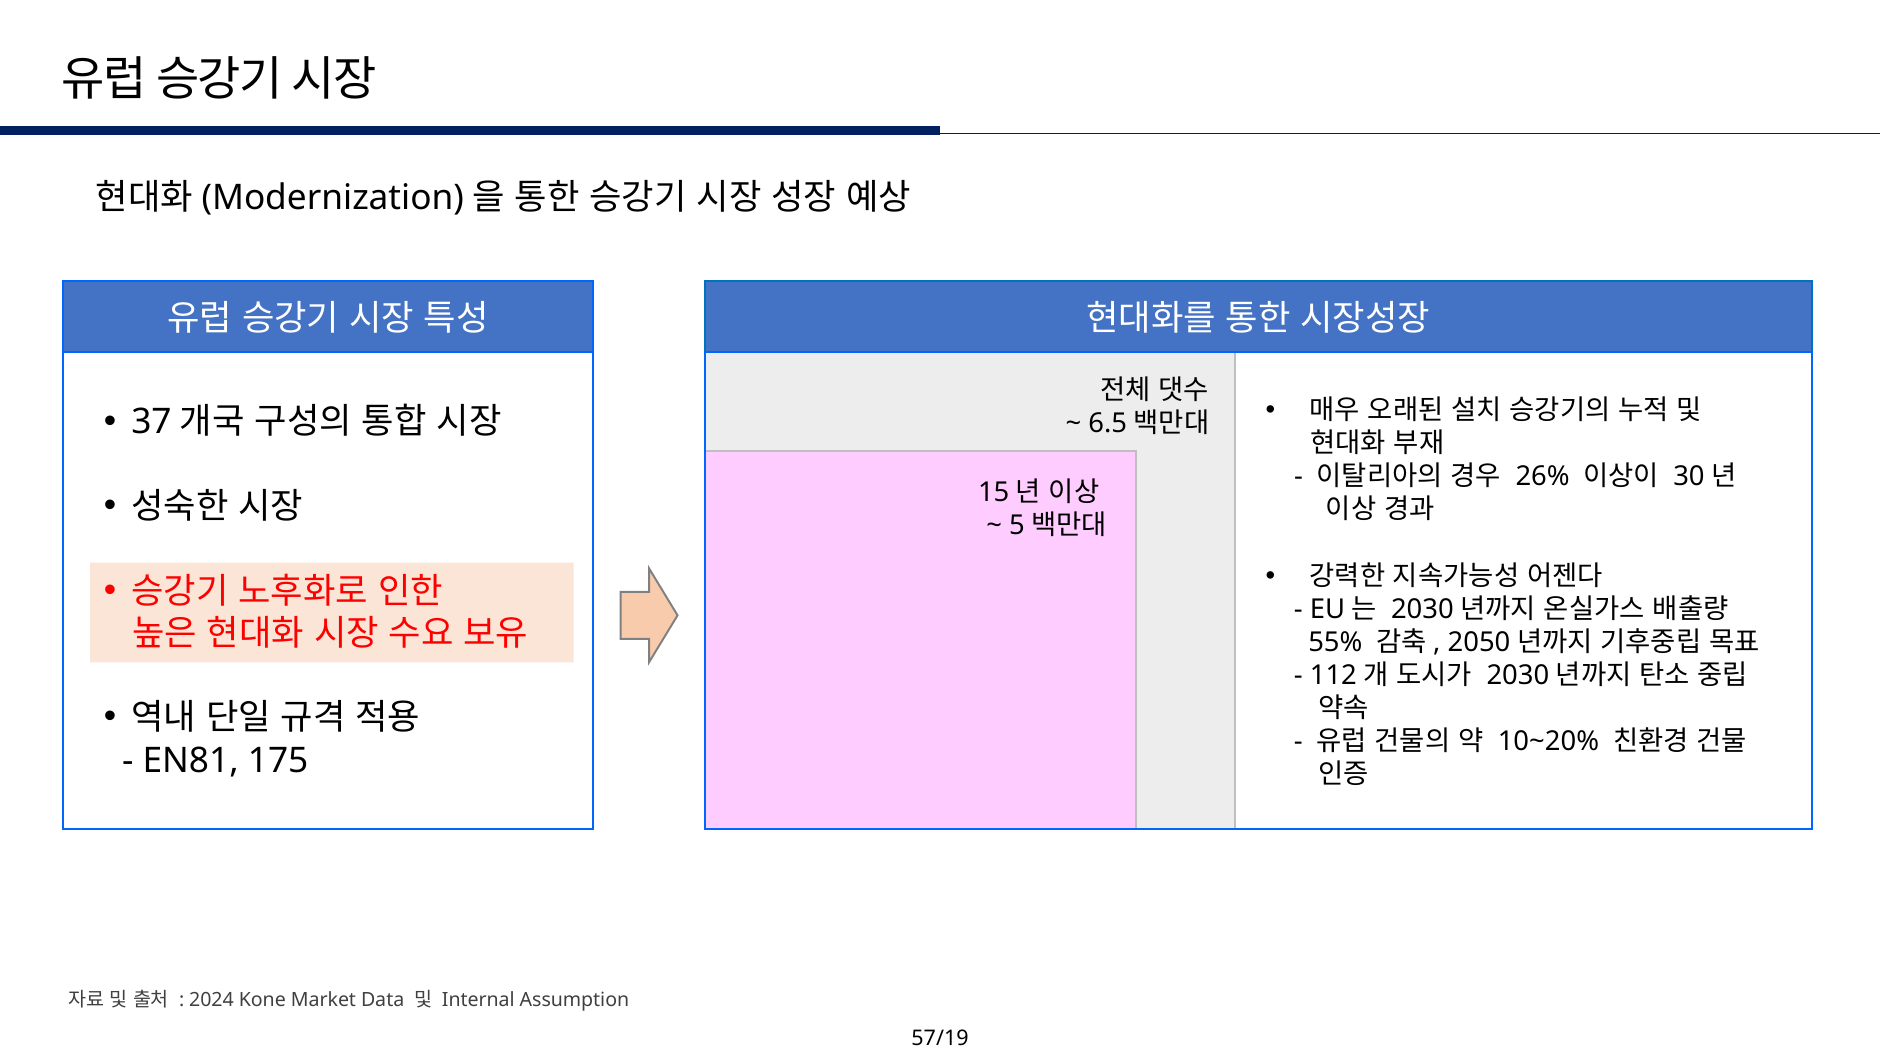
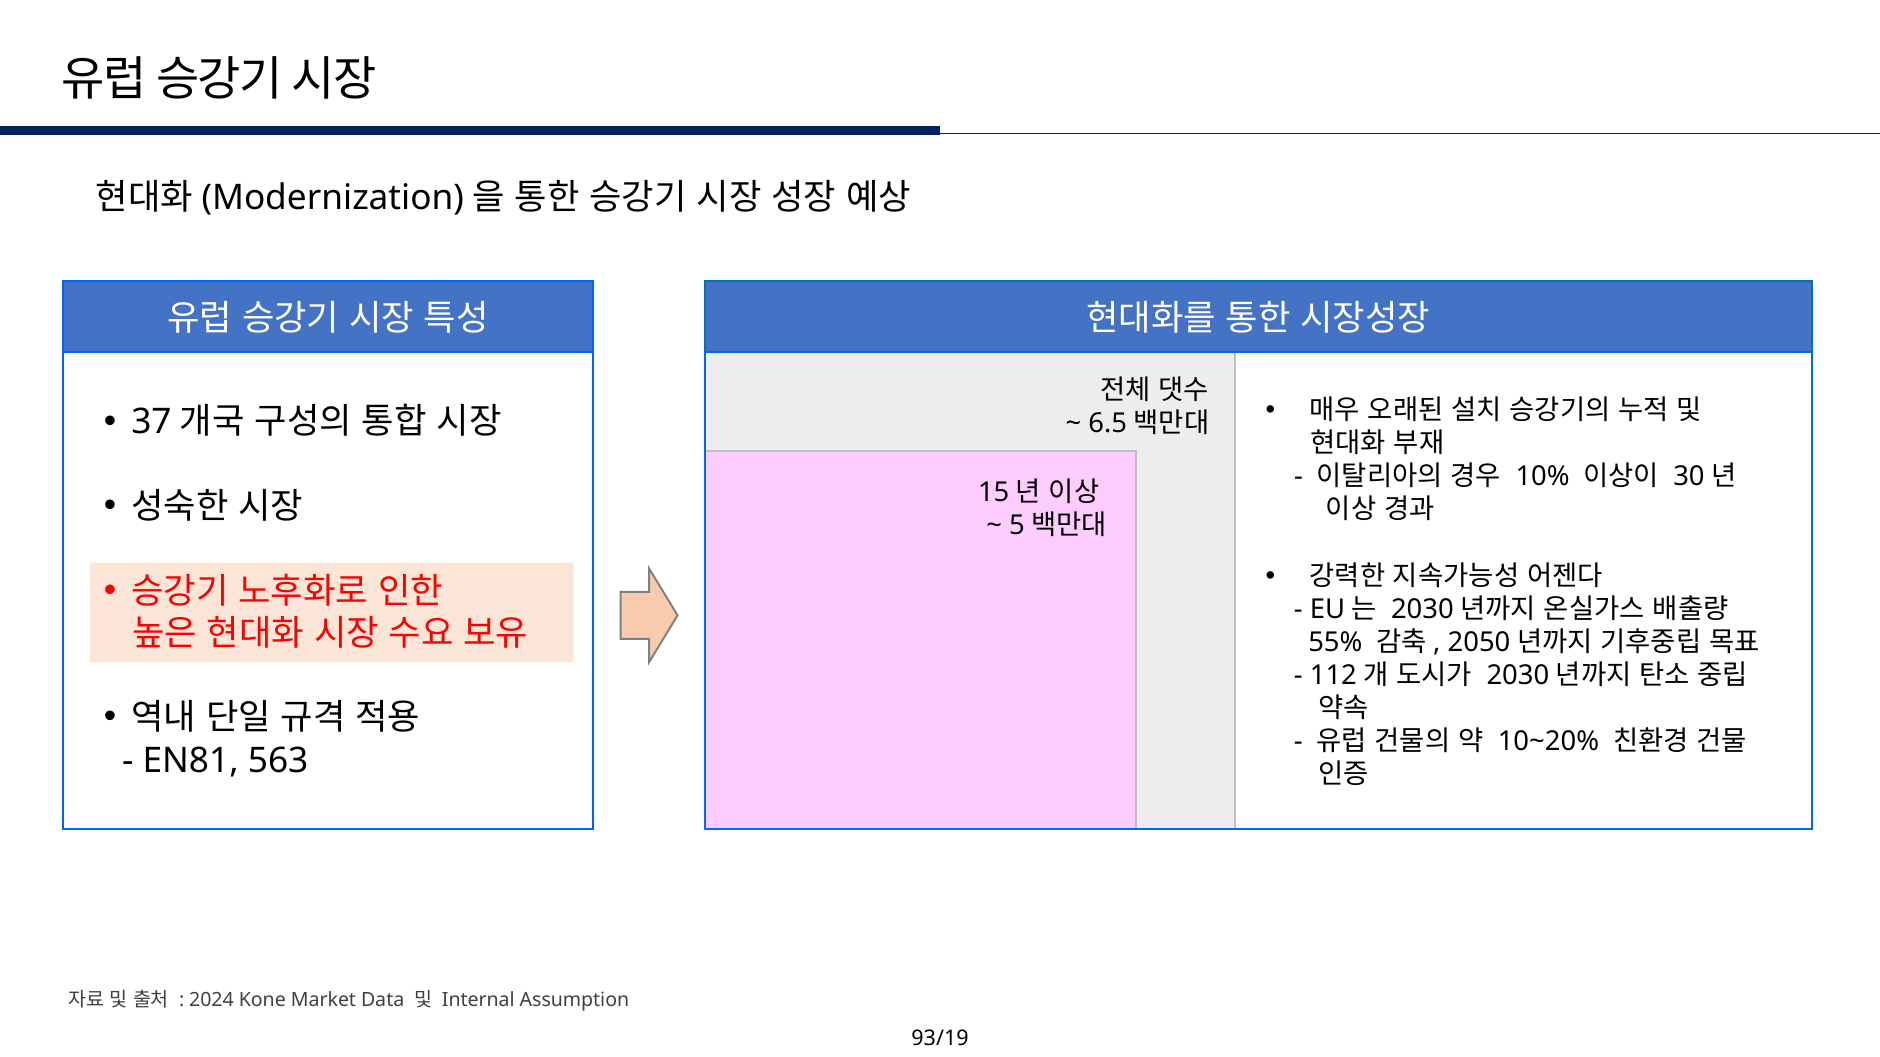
26%: 26% -> 10%
175: 175 -> 563
57/19: 57/19 -> 93/19
